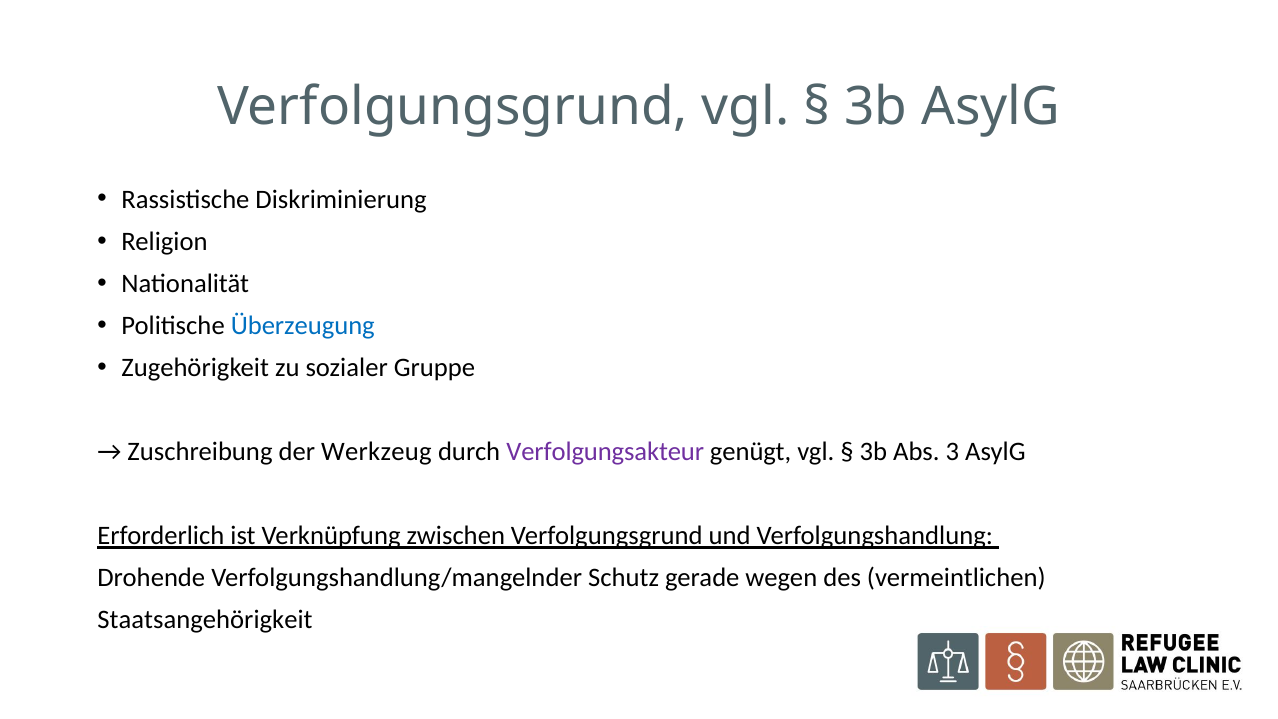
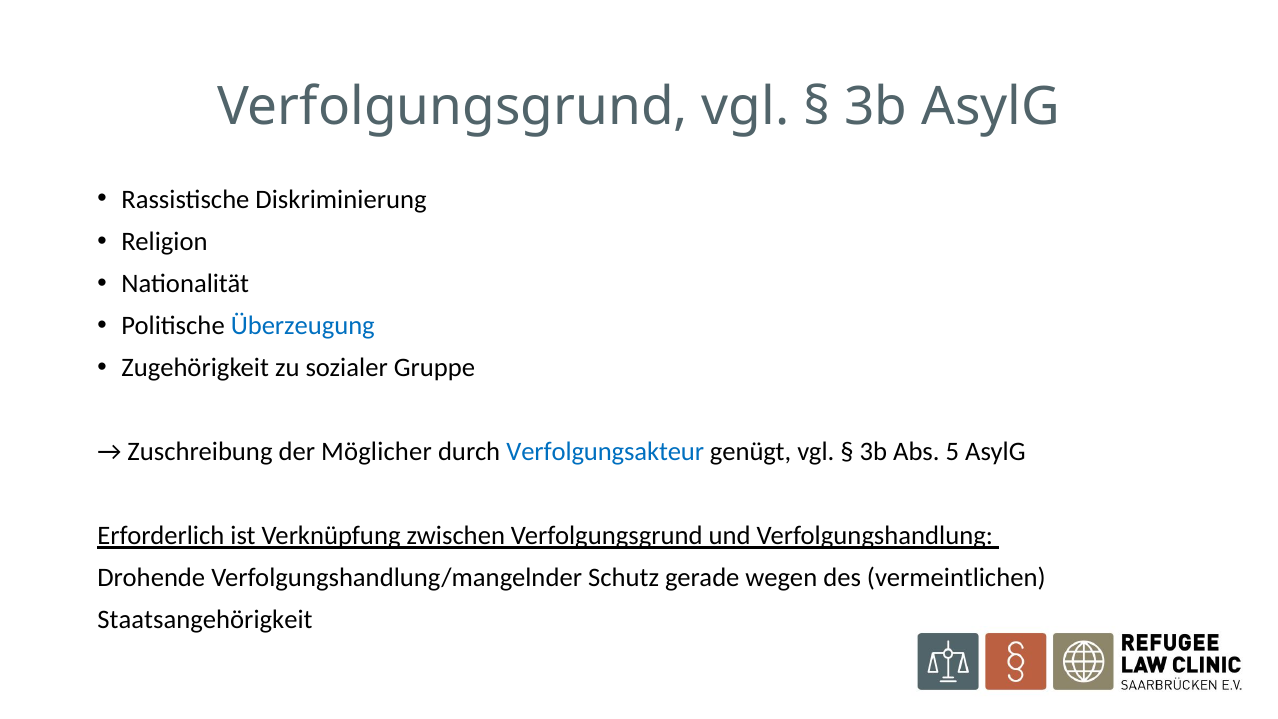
Werkzeug: Werkzeug -> Möglicher
Verfolgungsakteur colour: purple -> blue
3: 3 -> 5
